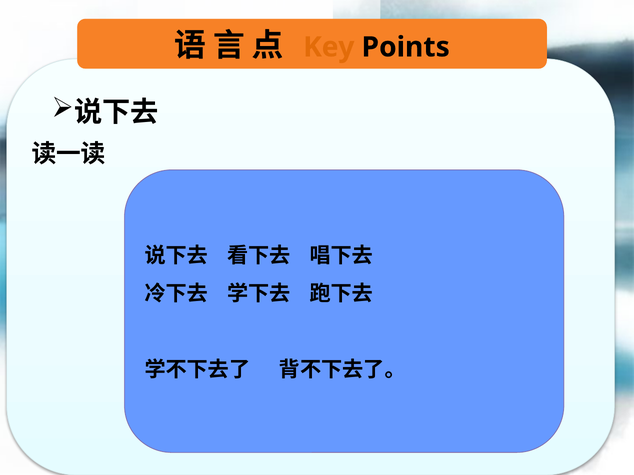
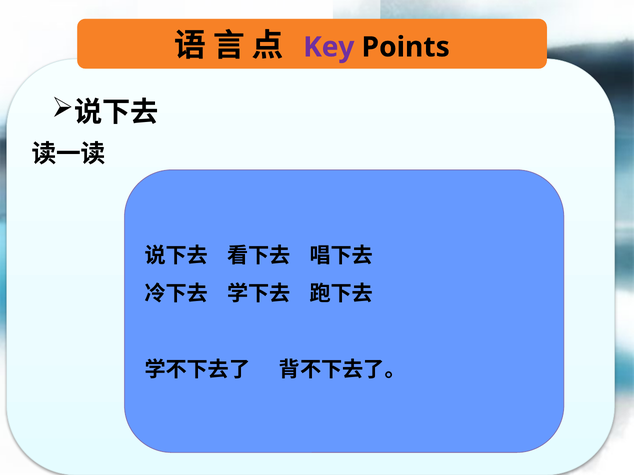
Key colour: orange -> purple
